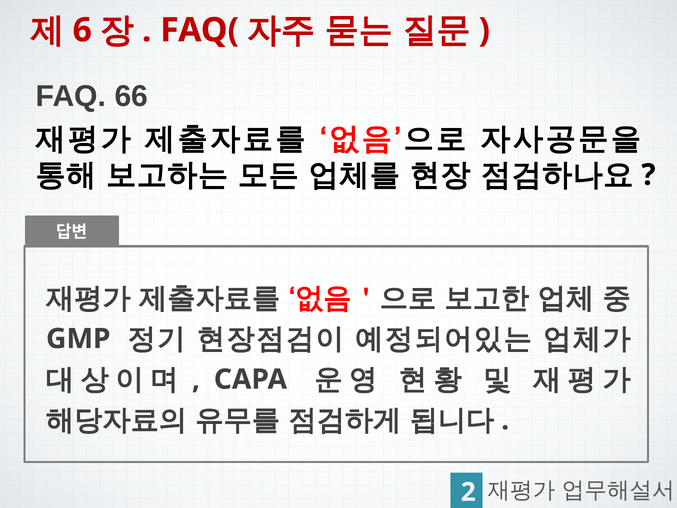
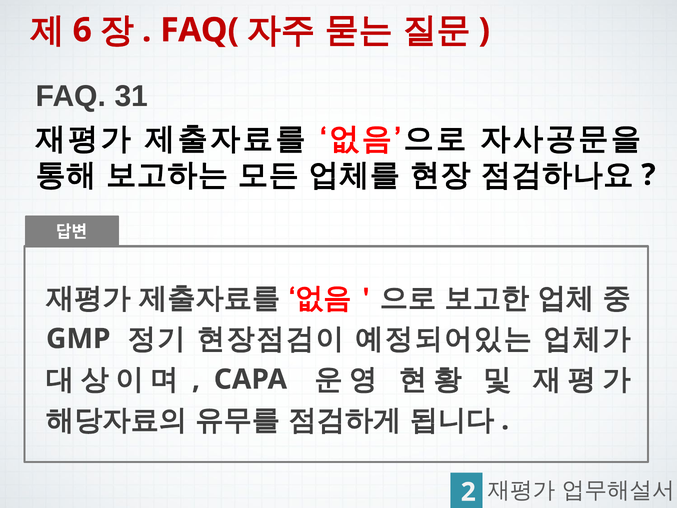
66: 66 -> 31
